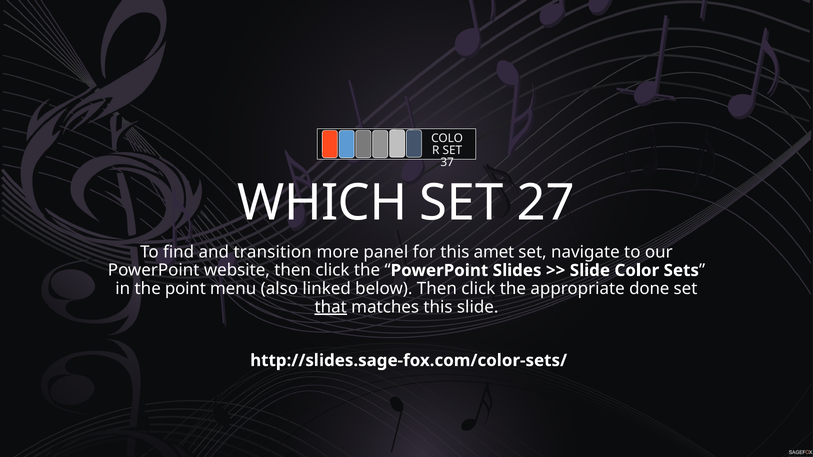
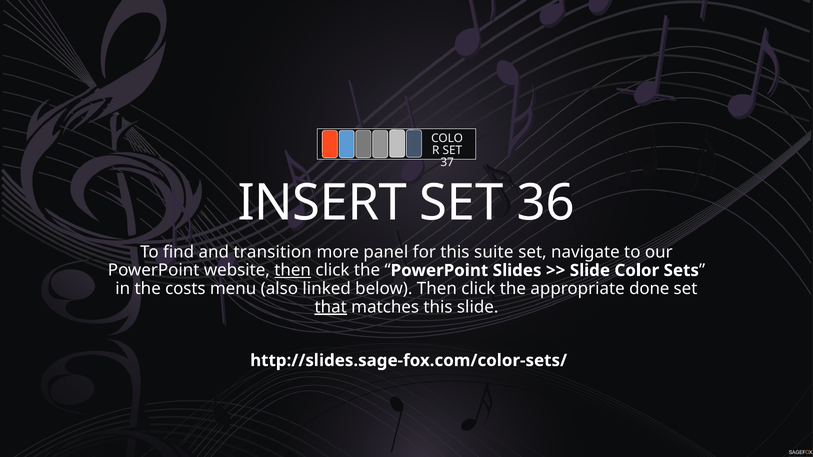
WHICH: WHICH -> INSERT
27: 27 -> 36
amet: amet -> suite
then at (293, 271) underline: none -> present
point: point -> costs
